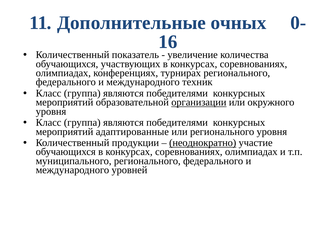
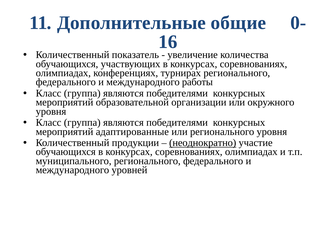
очных: очных -> общие
техник: техник -> работы
организации underline: present -> none
